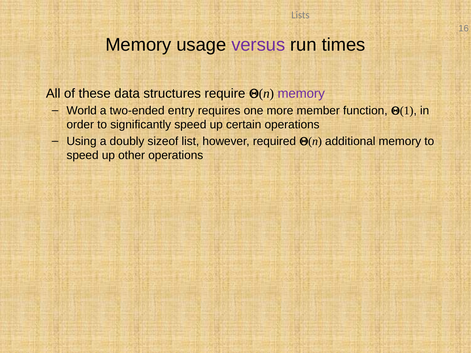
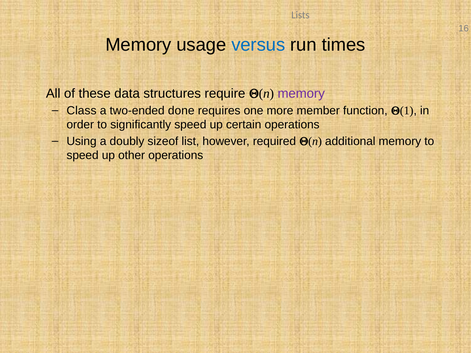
versus colour: purple -> blue
World: World -> Class
entry: entry -> done
